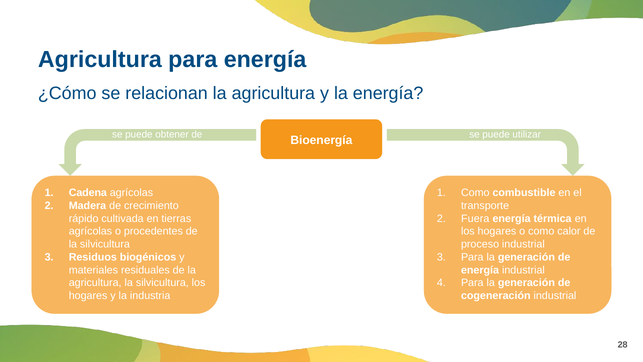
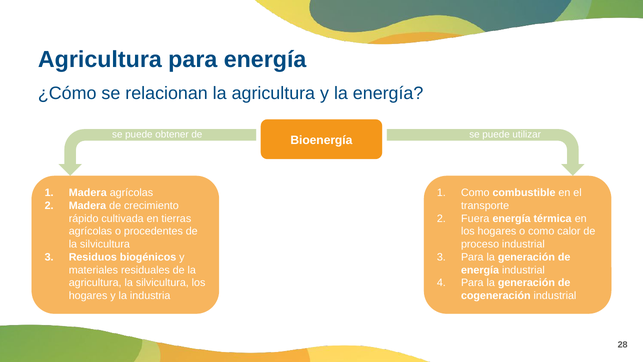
Cadena at (88, 193): Cadena -> Madera
